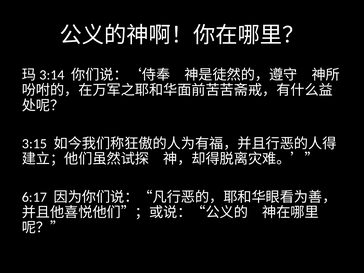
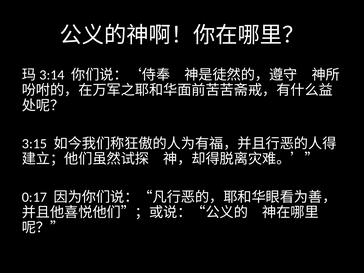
6:17: 6:17 -> 0:17
